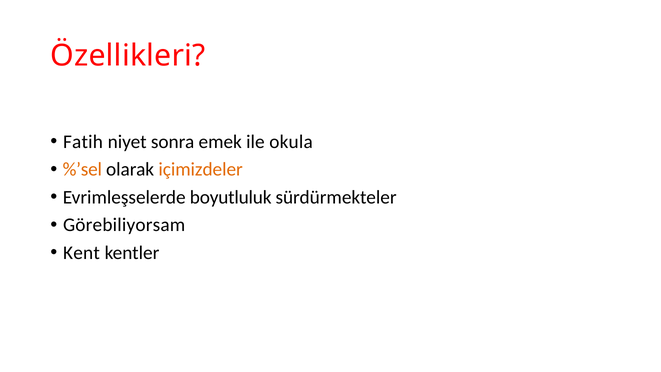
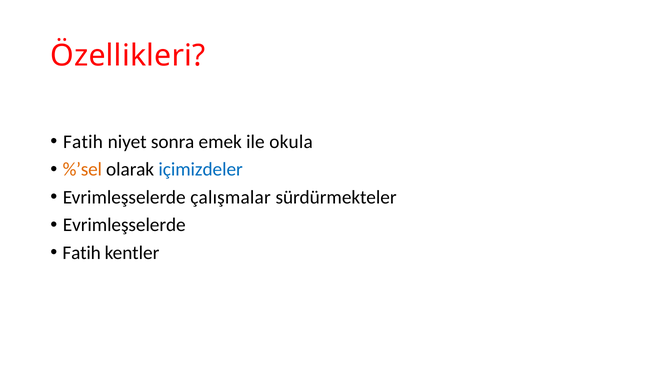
içimizdeler colour: orange -> blue
boyutluluk: boyutluluk -> çalışmalar
Görebiliyorsam at (124, 225): Görebiliyorsam -> Evrimleşselerde
Kent at (81, 253): Kent -> Fatih
